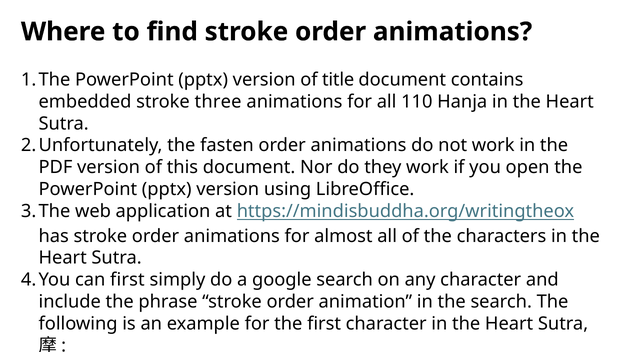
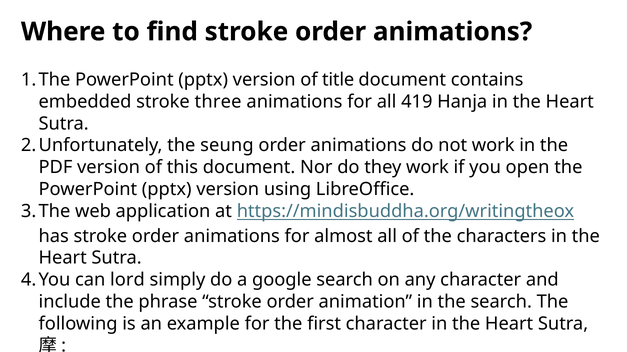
110: 110 -> 419
fasten: fasten -> seung
can first: first -> lord
